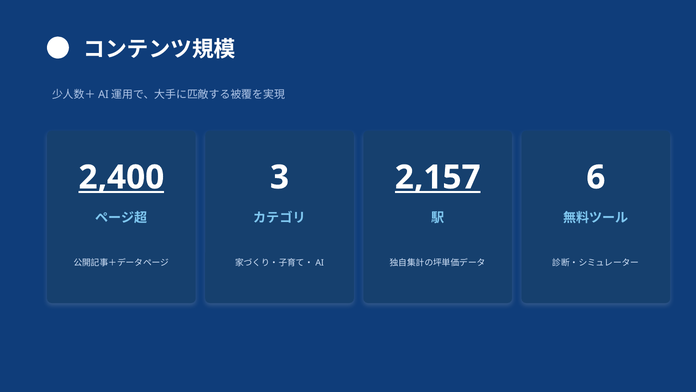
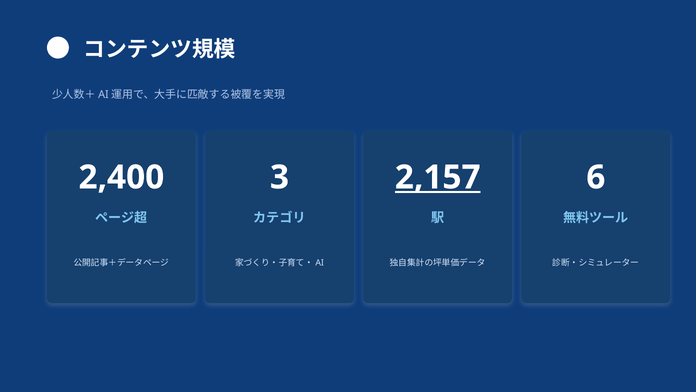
2,400 underline: present -> none
